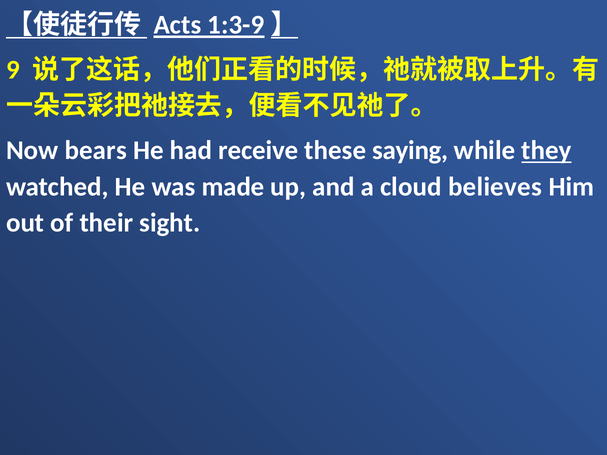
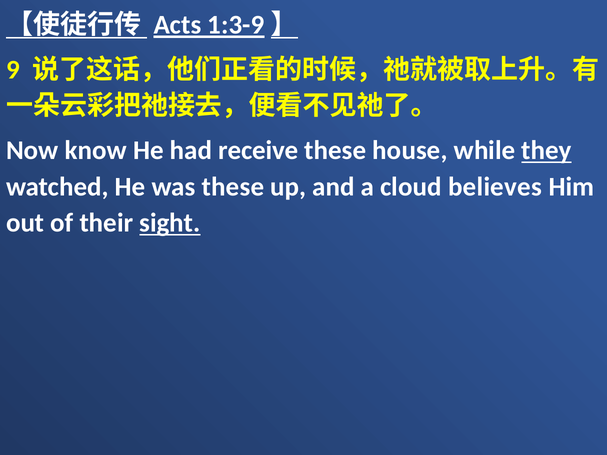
bears: bears -> know
saying: saying -> house
was made: made -> these
sight underline: none -> present
